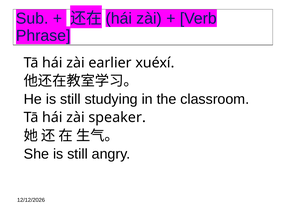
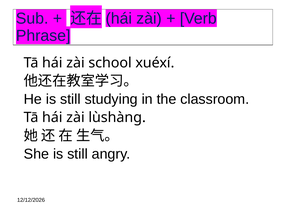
earlier: earlier -> school
speaker: speaker -> lùshàng
